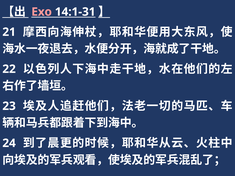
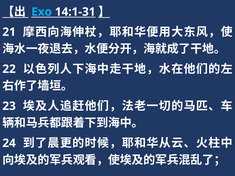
Exo colour: pink -> light blue
